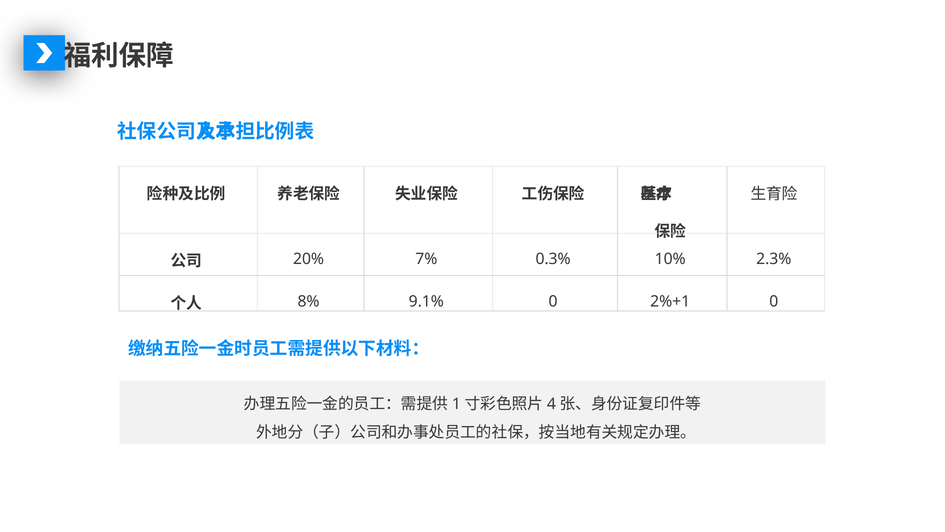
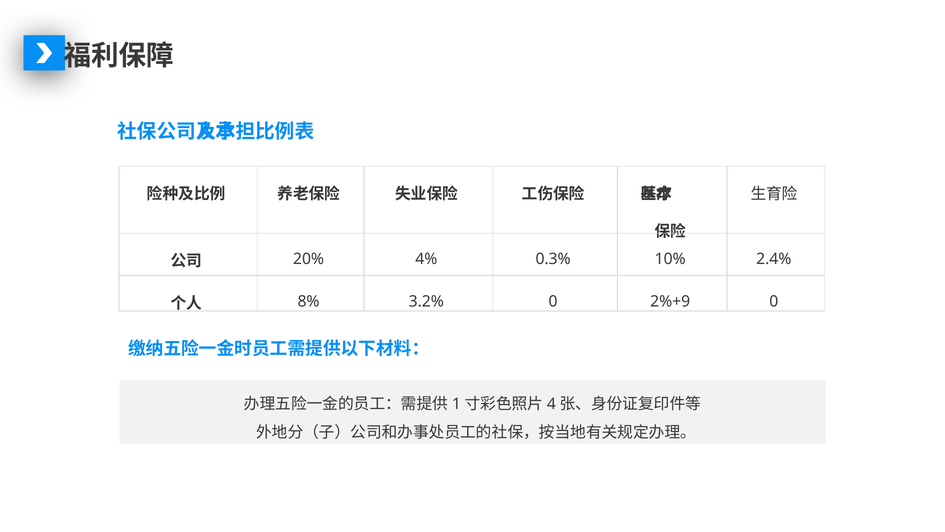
7%: 7% -> 4%
2.3%: 2.3% -> 2.4%
9.1%: 9.1% -> 3.2%
2%+1: 2%+1 -> 2%+9
